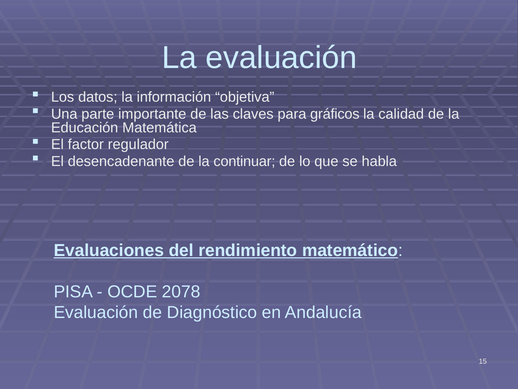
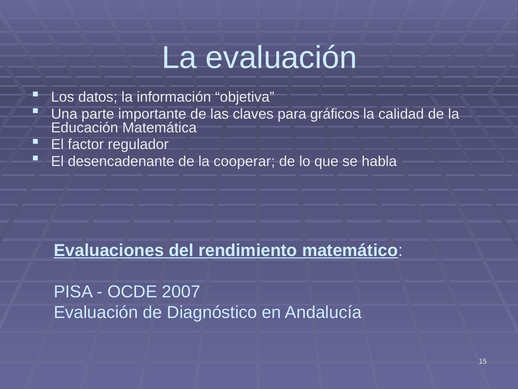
continuar: continuar -> cooperar
2078: 2078 -> 2007
